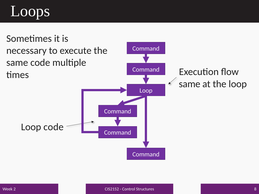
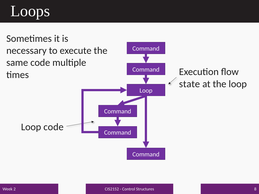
same at (190, 84): same -> state
